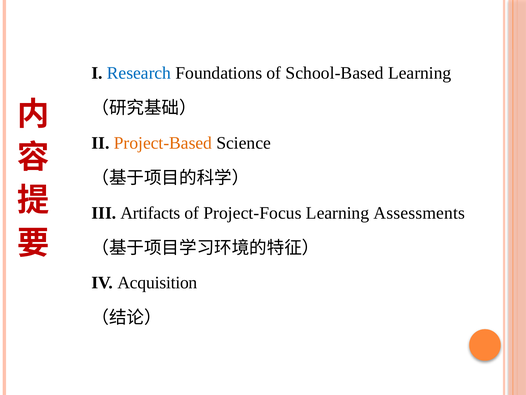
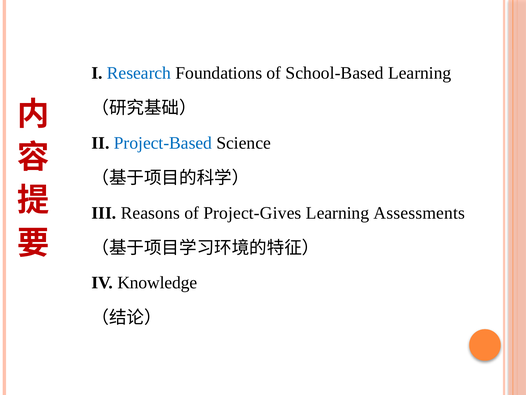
Project-Based colour: orange -> blue
Artifacts: Artifacts -> Reasons
Project-Focus: Project-Focus -> Project-Gives
Acquisition: Acquisition -> Knowledge
